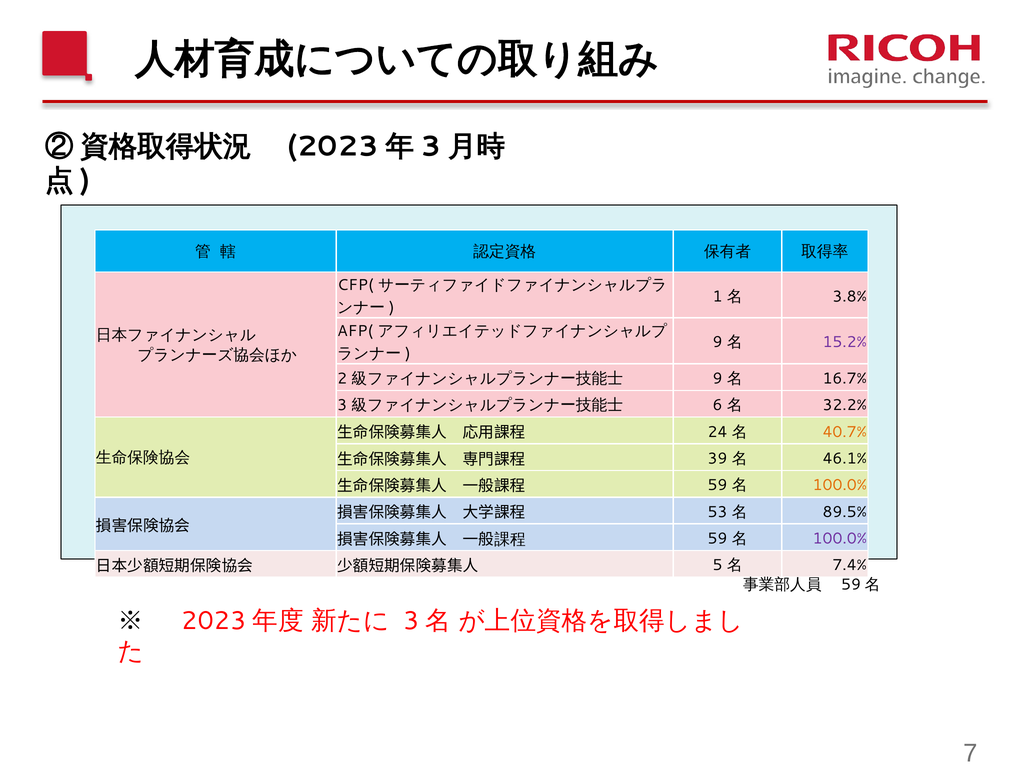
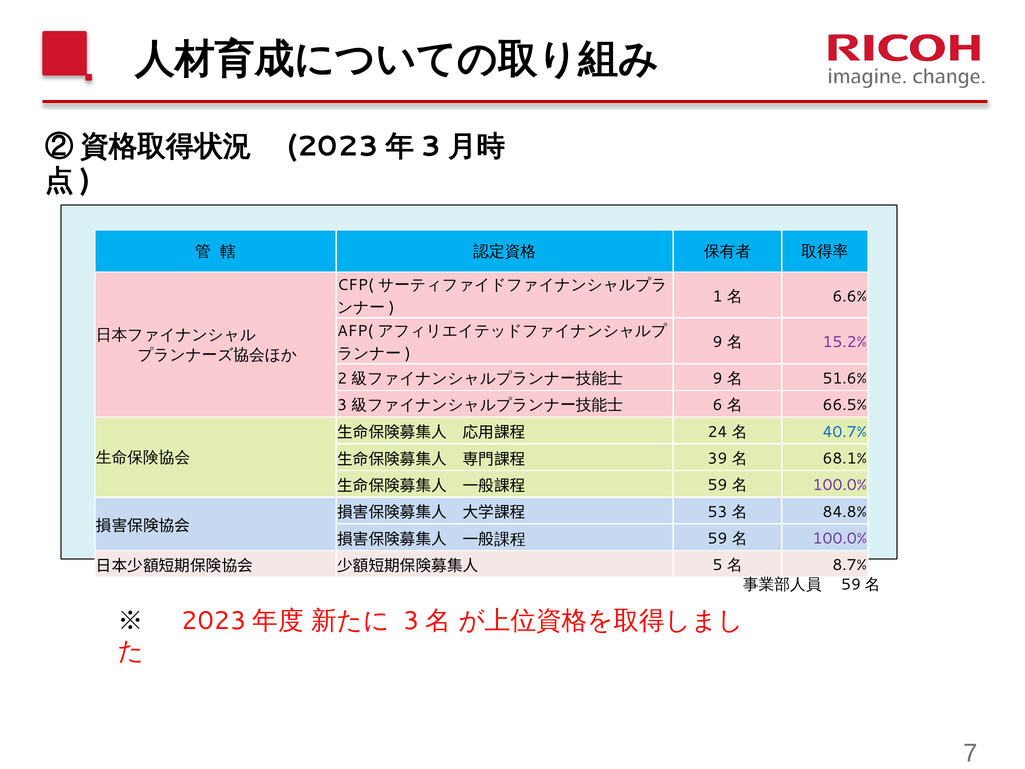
3.8%: 3.8% -> 6.6%
16.7%: 16.7% -> 51.6%
32.2%: 32.2% -> 66.5%
40.7% colour: orange -> blue
46.1%: 46.1% -> 68.1%
100.0% at (840, 485) colour: orange -> purple
89.5%: 89.5% -> 84.8%
7.4%: 7.4% -> 8.7%
